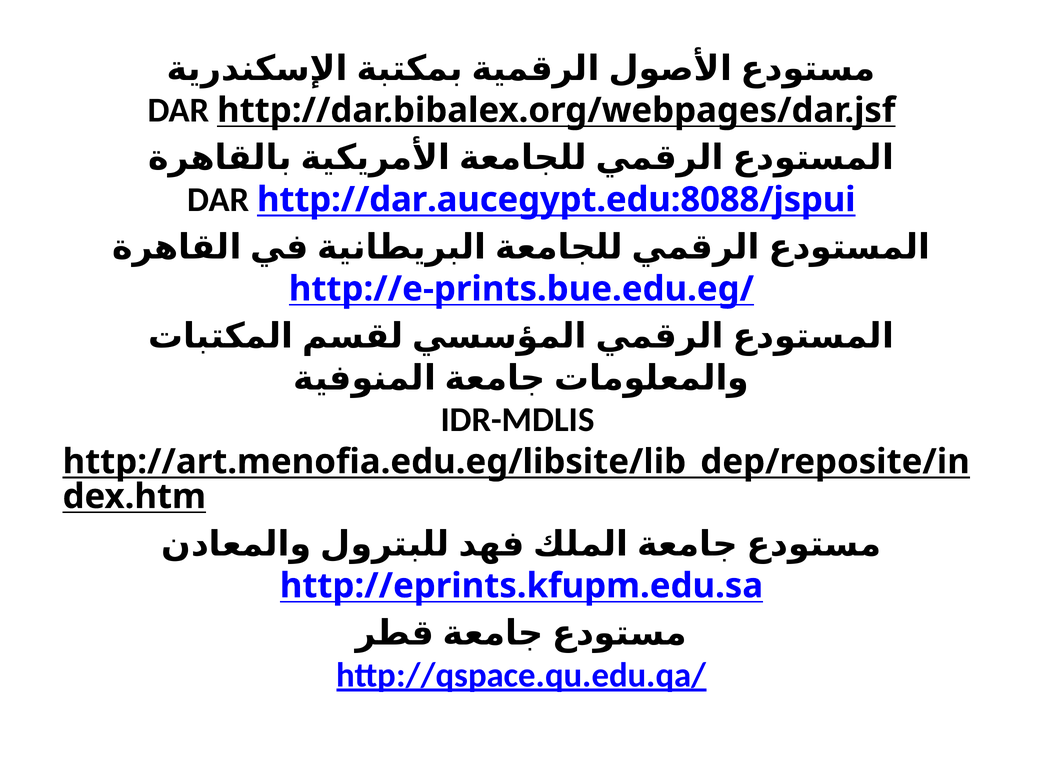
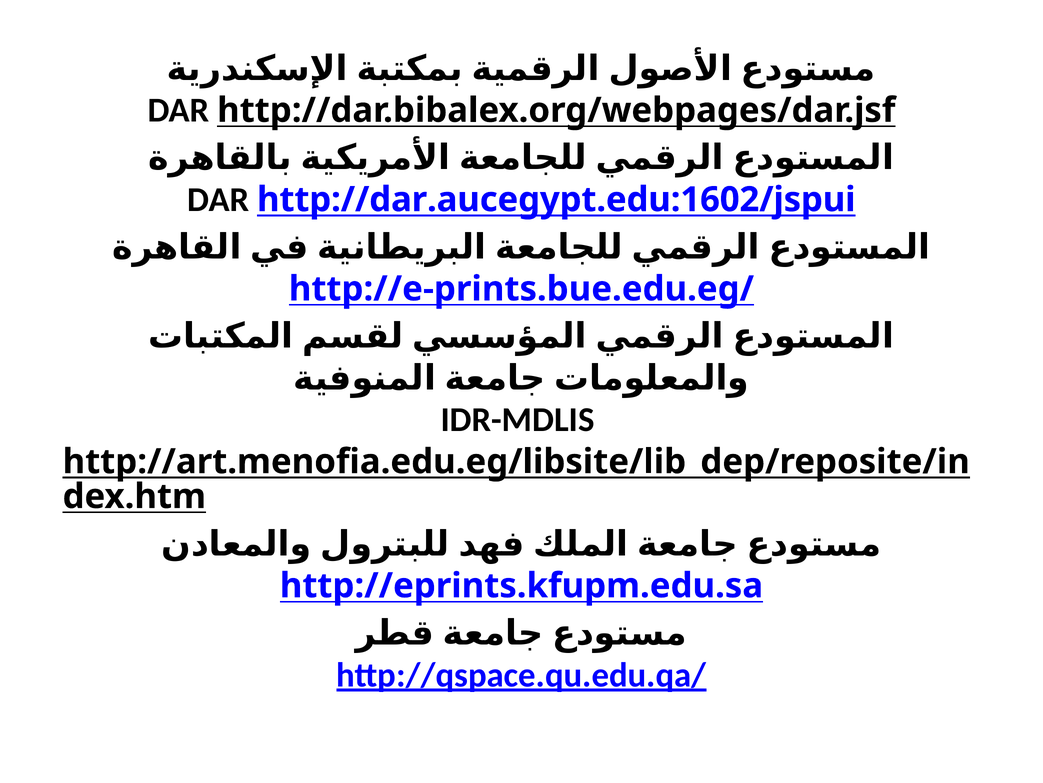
http://dar.aucegypt.edu:8088/jspui: http://dar.aucegypt.edu:8088/jspui -> http://dar.aucegypt.edu:1602/jspui
